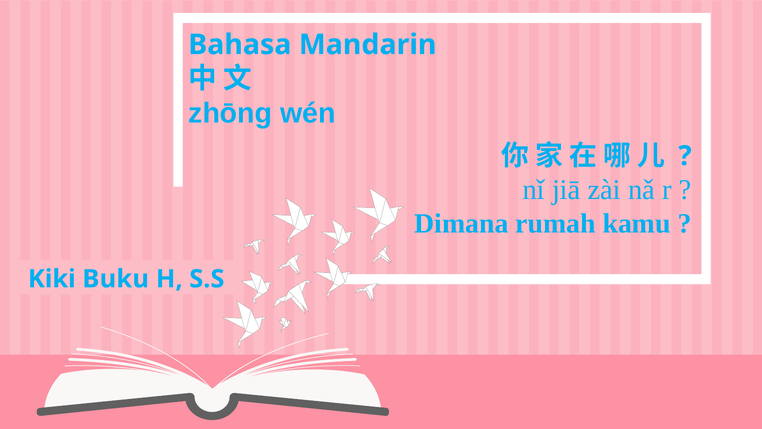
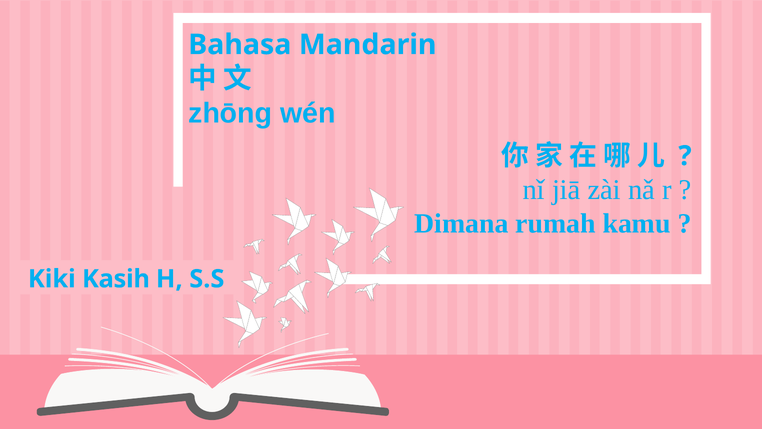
Buku: Buku -> Kasih
